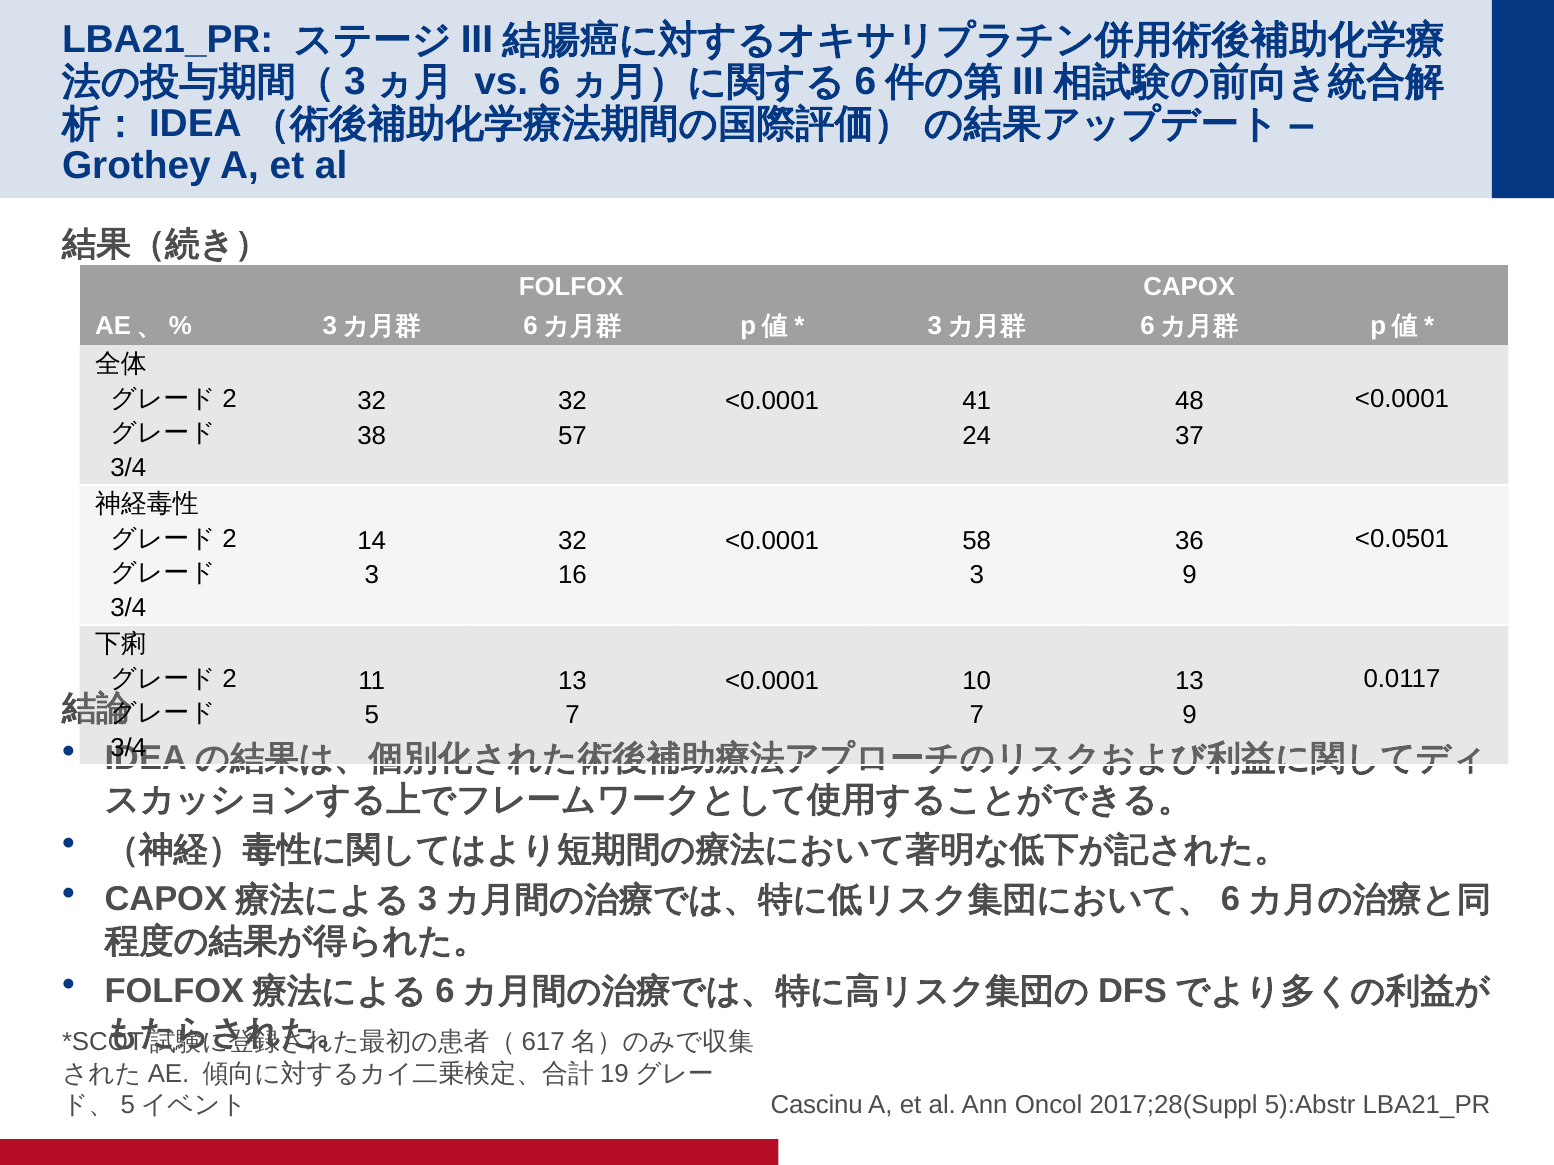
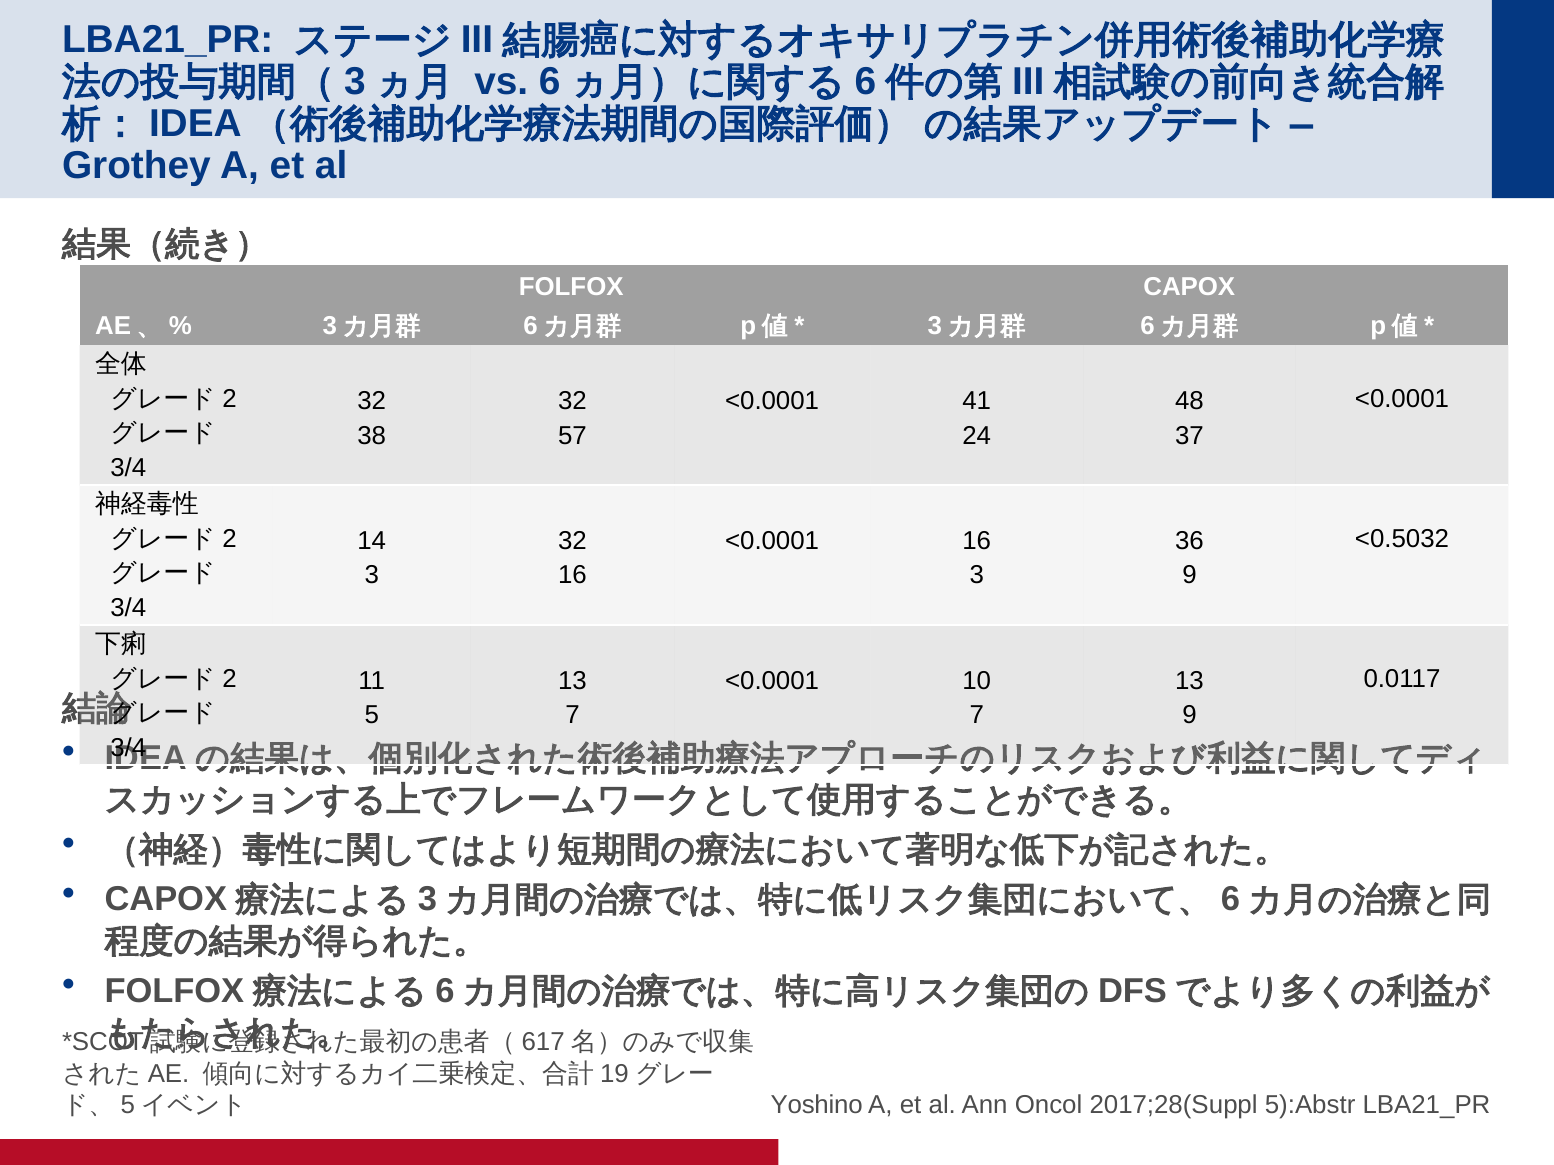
<0.0501: <0.0501 -> <0.5032
<0.0001 58: 58 -> 16
Cascinu: Cascinu -> Yoshino
